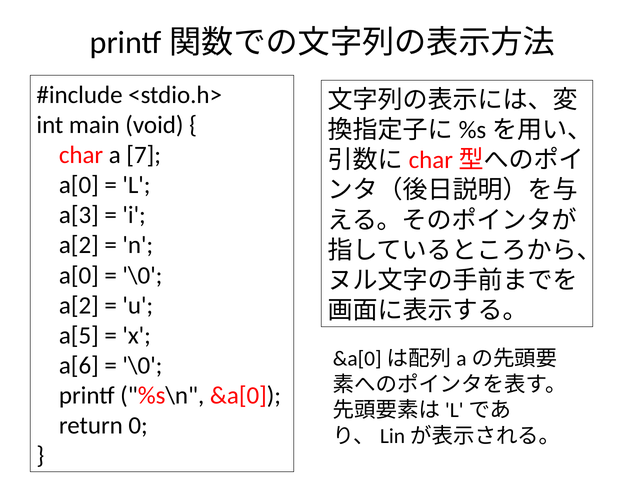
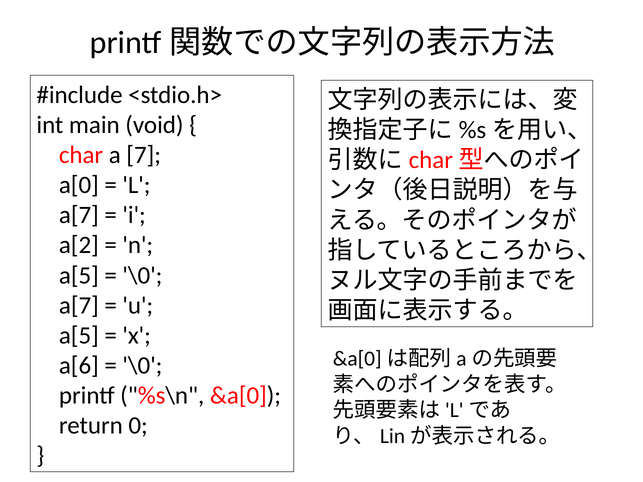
a[3 at (79, 215): a[3 -> a[7
a[0 at (79, 275): a[0 -> a[5
a[2 at (79, 305): a[2 -> a[7
